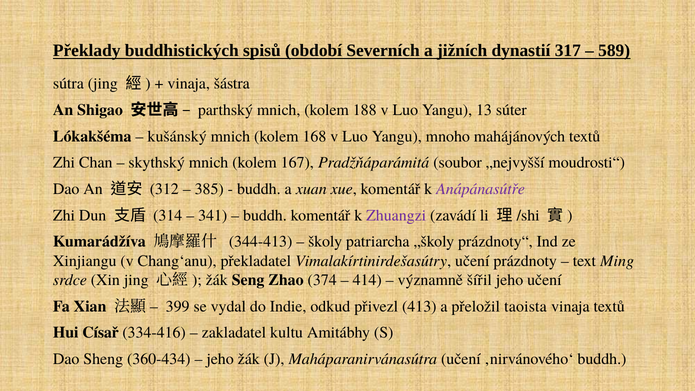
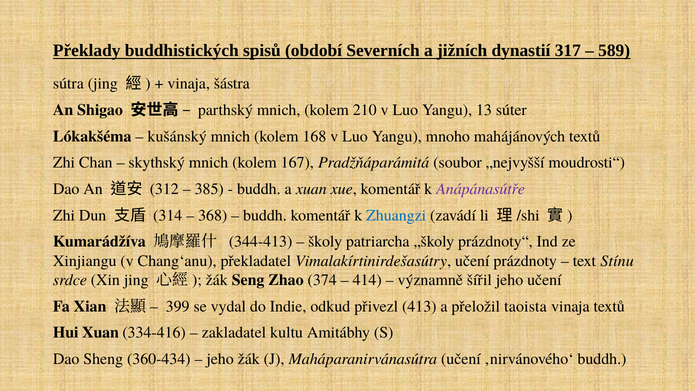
188: 188 -> 210
341: 341 -> 368
Zhuangzi colour: purple -> blue
Ming: Ming -> Stínu
Hui Císař: Císař -> Xuan
